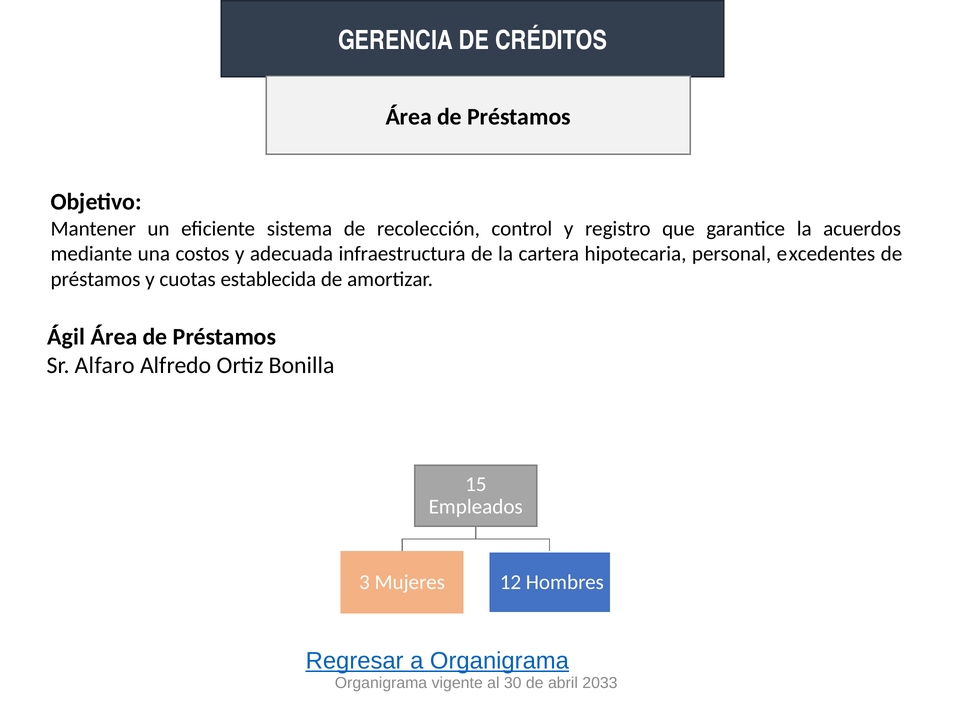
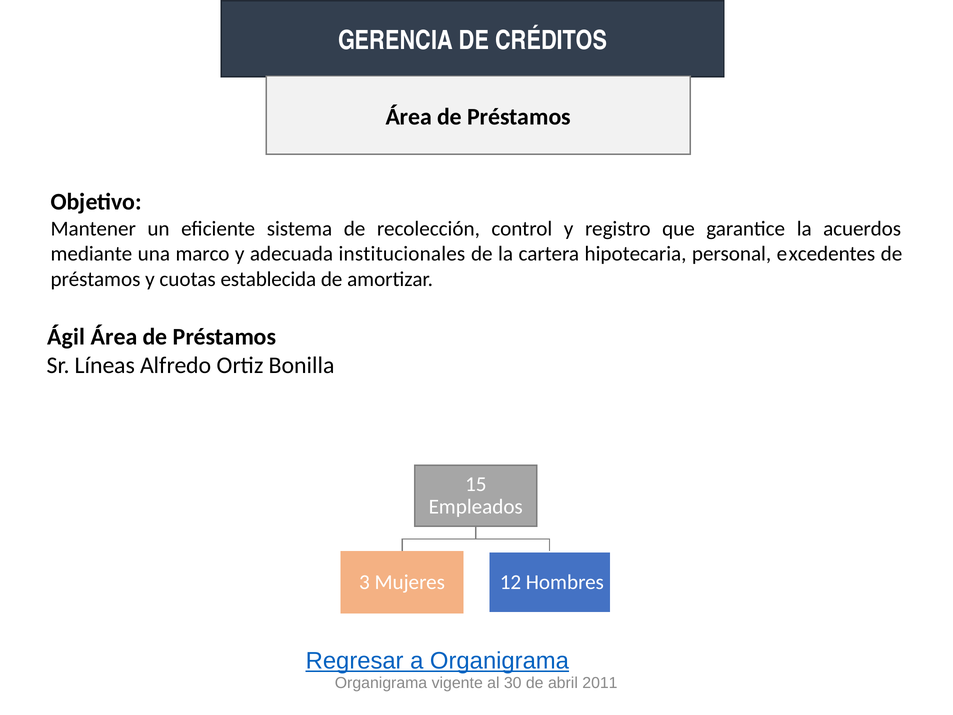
costos: costos -> marco
infraestructura: infraestructura -> institucionales
Alfaro: Alfaro -> Líneas
2033: 2033 -> 2011
